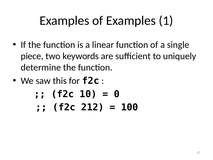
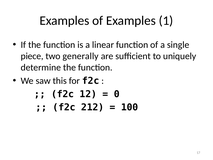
keywords: keywords -> generally
10: 10 -> 12
